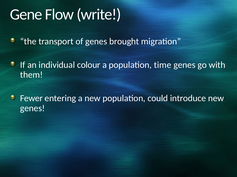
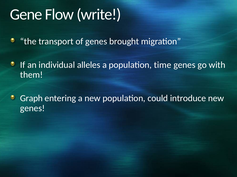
colour: colour -> alleles
Fewer: Fewer -> Graph
